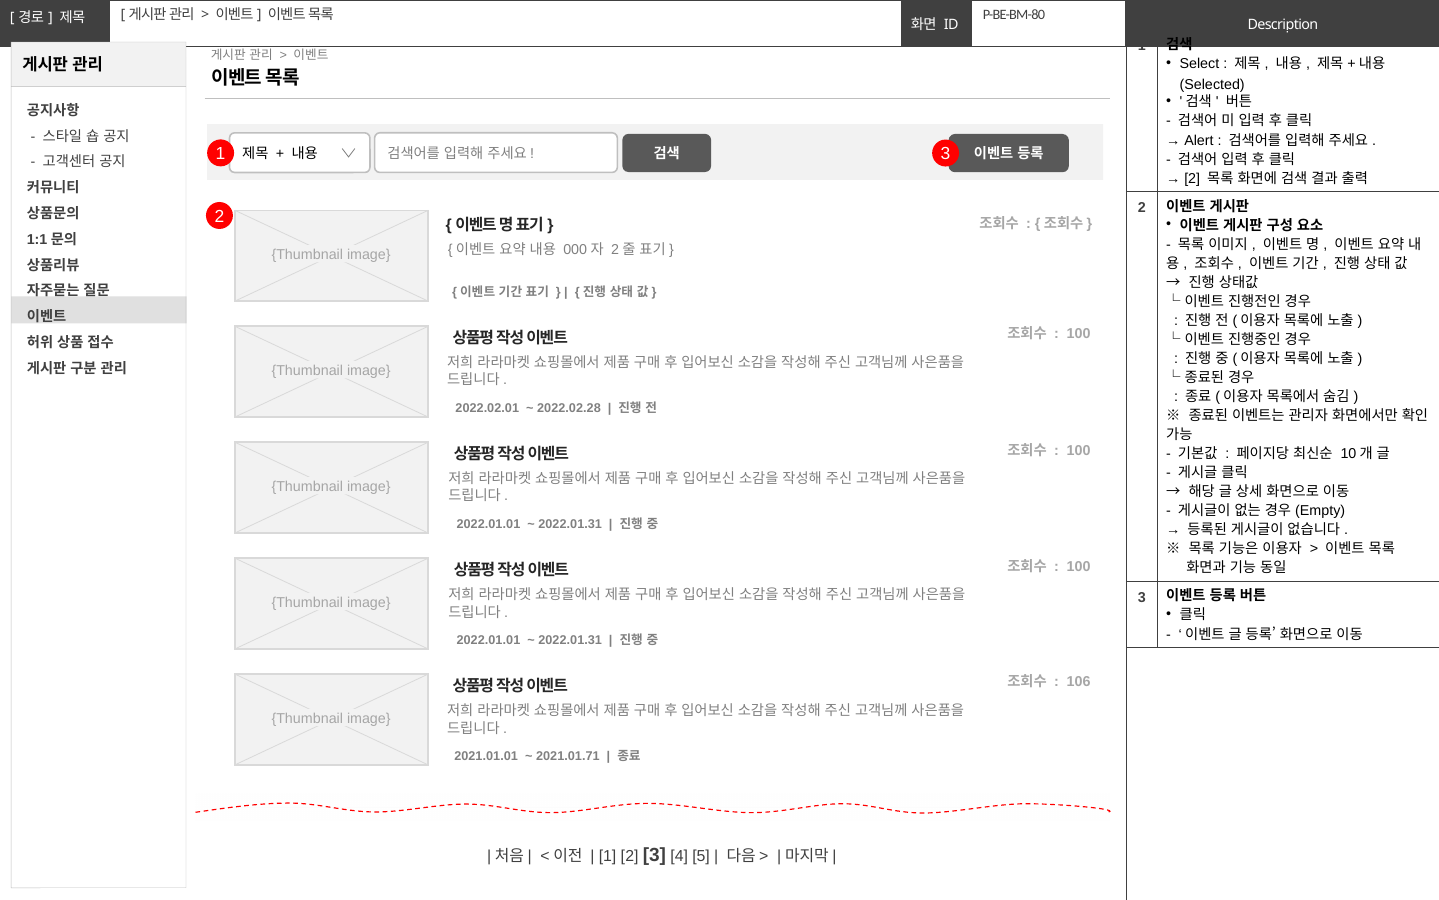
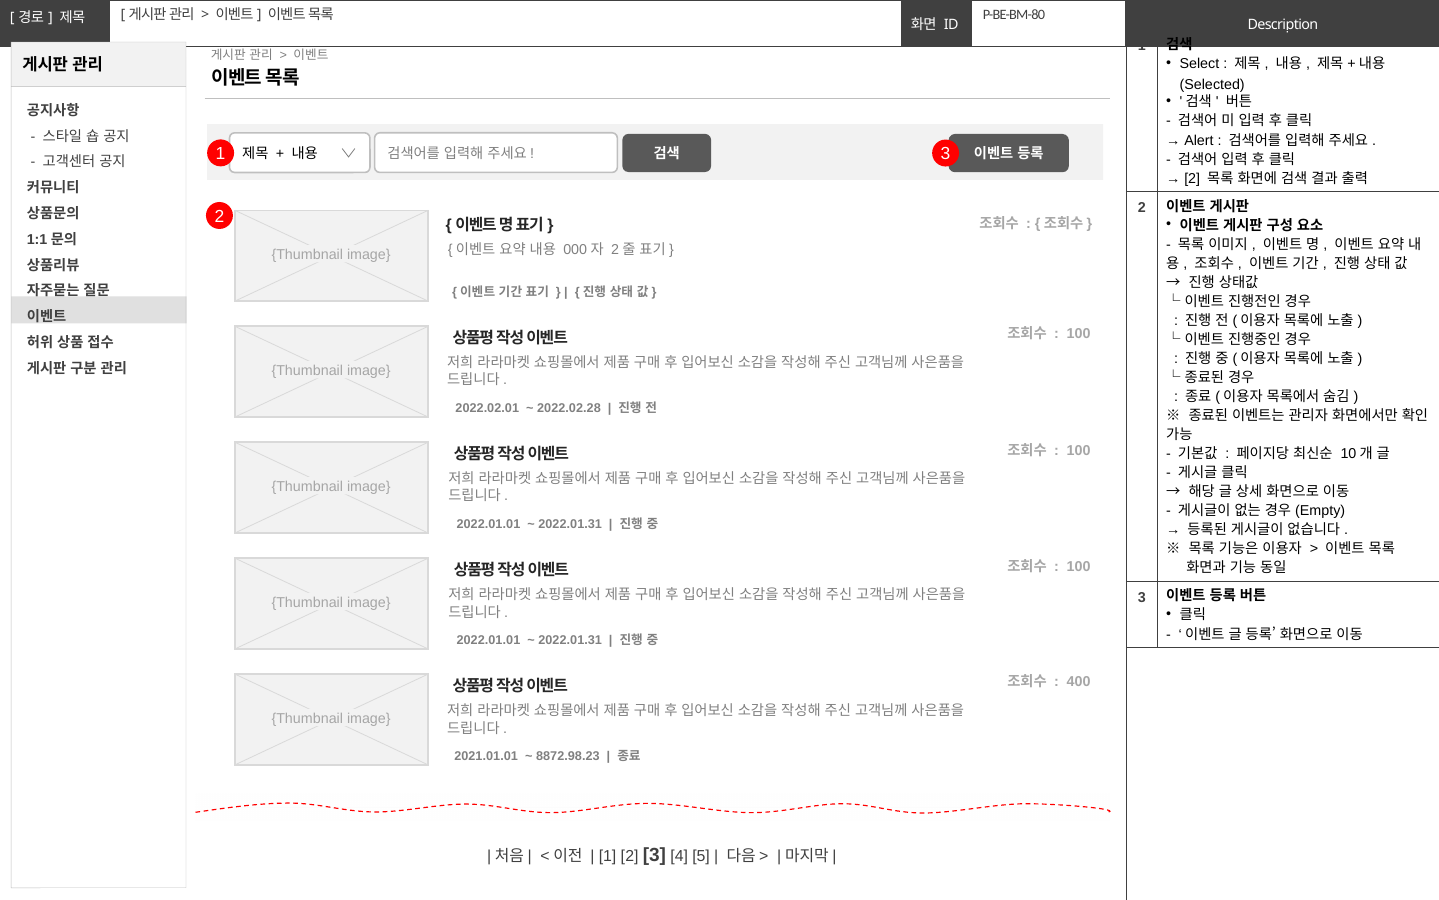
106: 106 -> 400
2021.01.71: 2021.01.71 -> 8872.98.23
